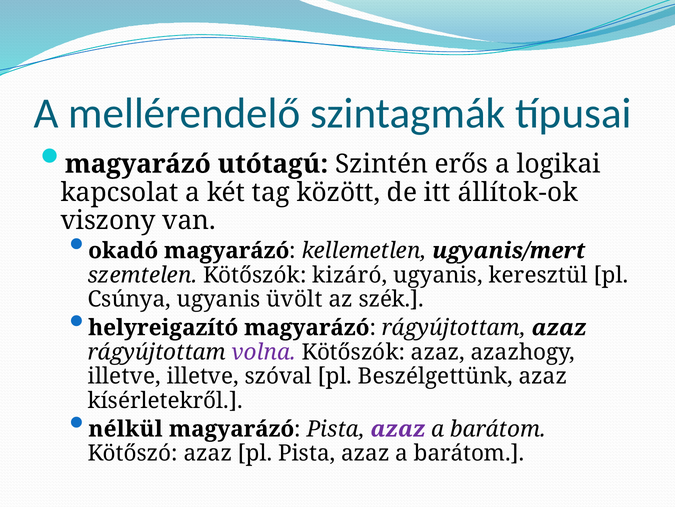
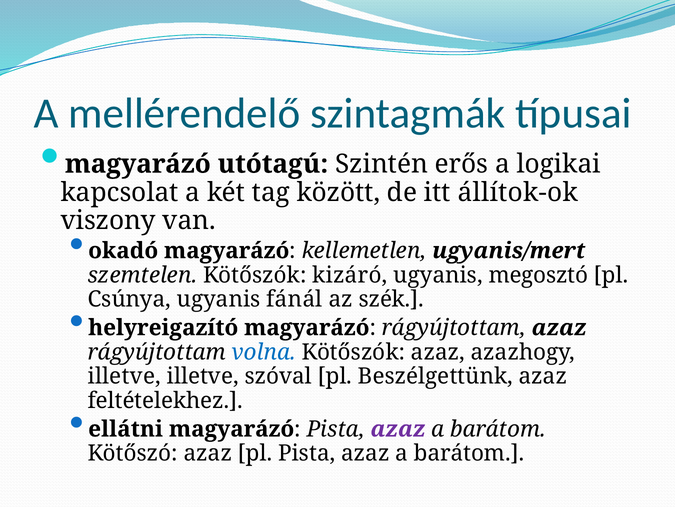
keresztül: keresztül -> megosztó
üvölt: üvölt -> fánál
volna colour: purple -> blue
kísérletekről: kísérletekről -> feltételekhez
nélkül: nélkül -> ellátni
